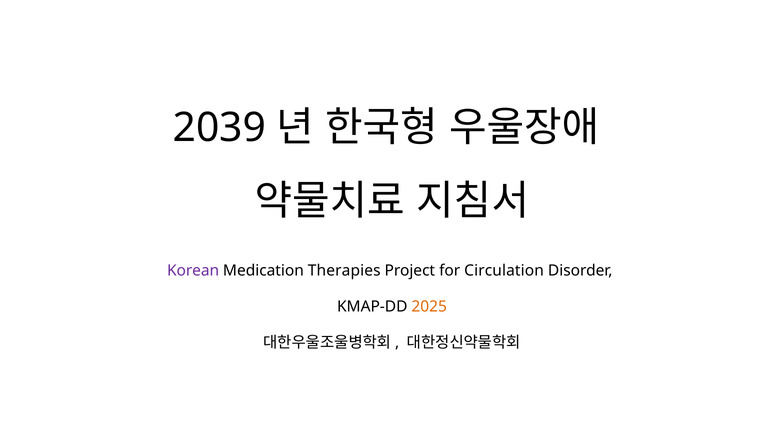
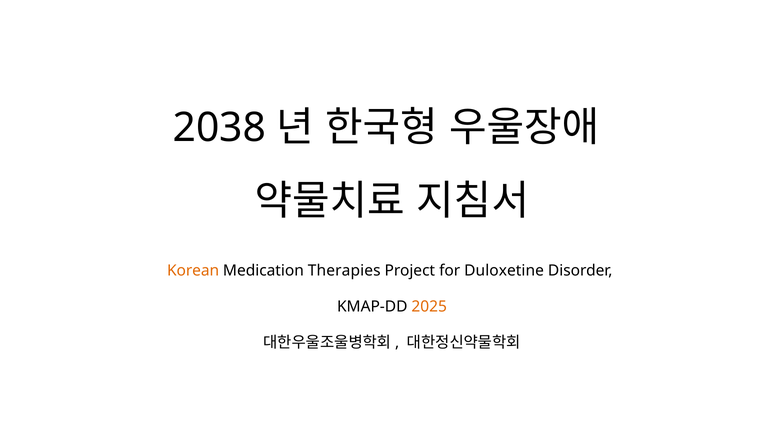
2039: 2039 -> 2038
Korean colour: purple -> orange
Circulation: Circulation -> Duloxetine
